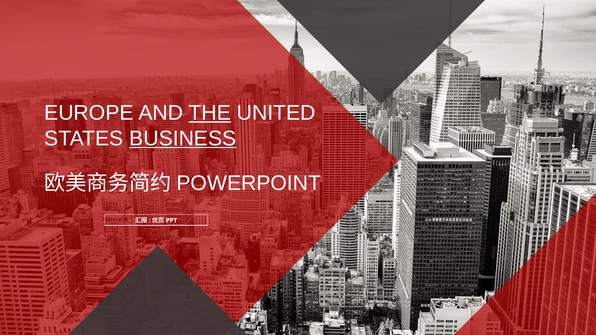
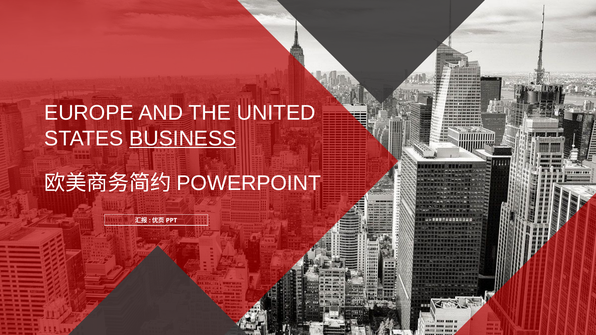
THE underline: present -> none
